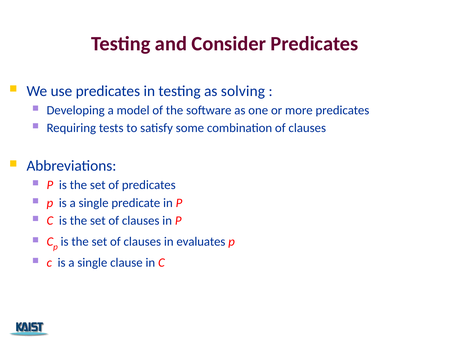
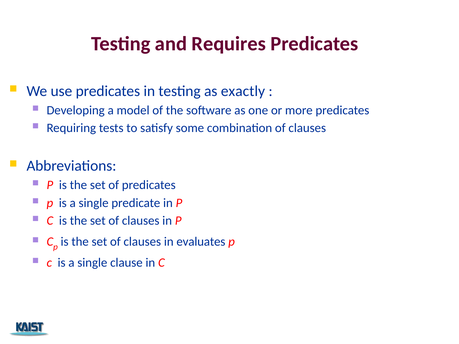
Consider: Consider -> Requires
solving: solving -> exactly
